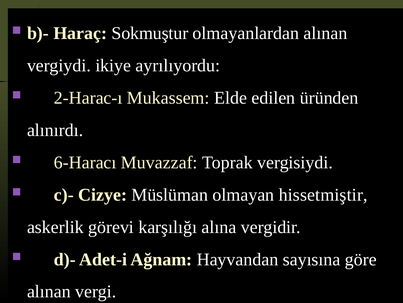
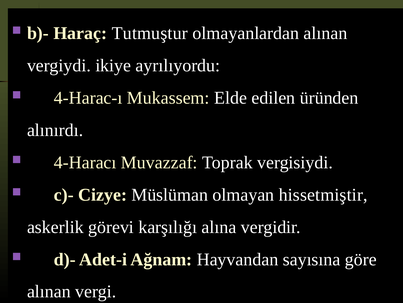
Sokmuştur: Sokmuştur -> Tutmuştur
2-Harac-ı: 2-Harac-ı -> 4-Harac-ı
6-Haracı: 6-Haracı -> 4-Haracı
